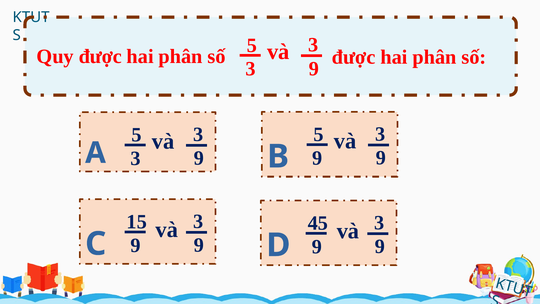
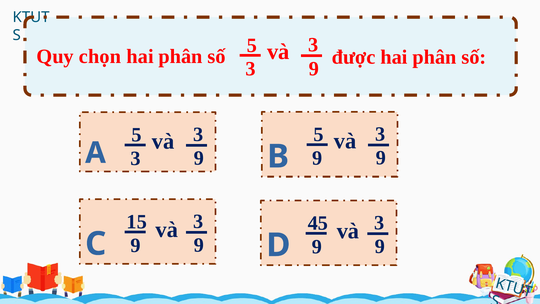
Quy được: được -> chọn
